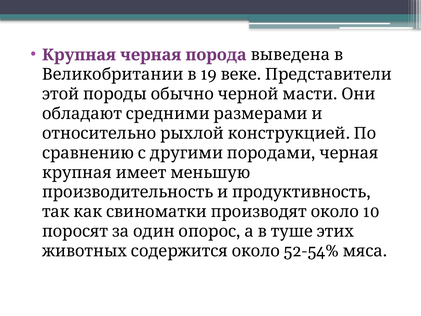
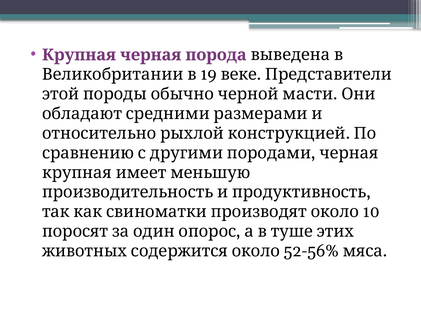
52-54%: 52-54% -> 52-56%
